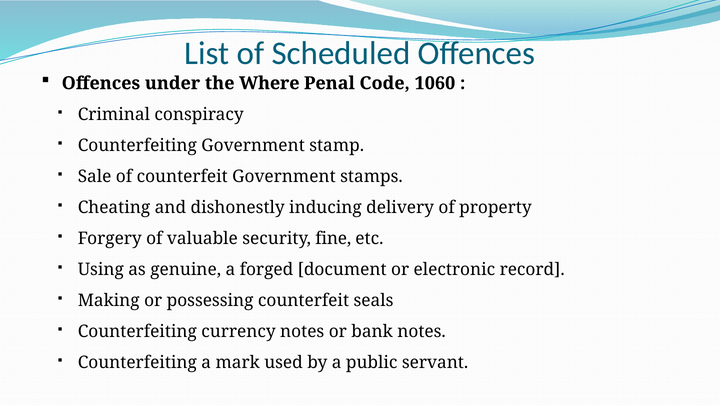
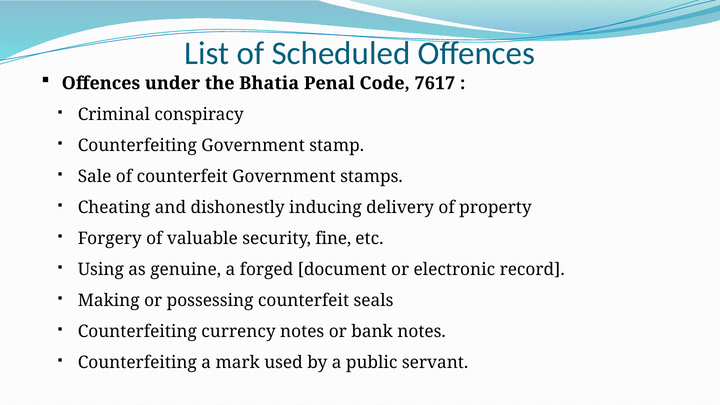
Where: Where -> Bhatia
1060: 1060 -> 7617
